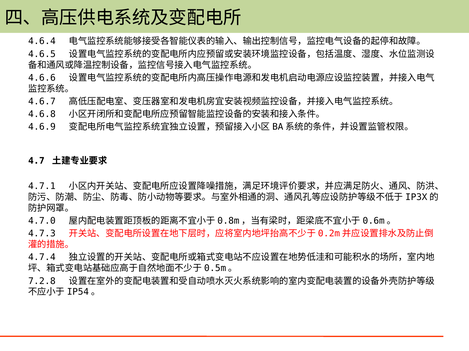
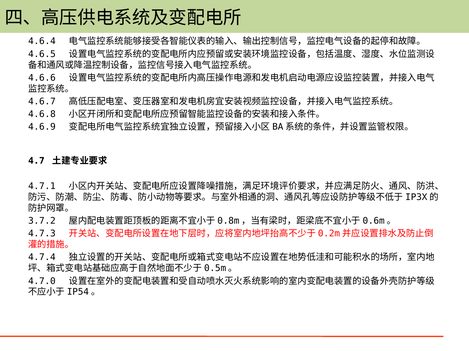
4.7.0: 4.7.0 -> 3.7.2
7.2.8: 7.2.8 -> 4.7.0
